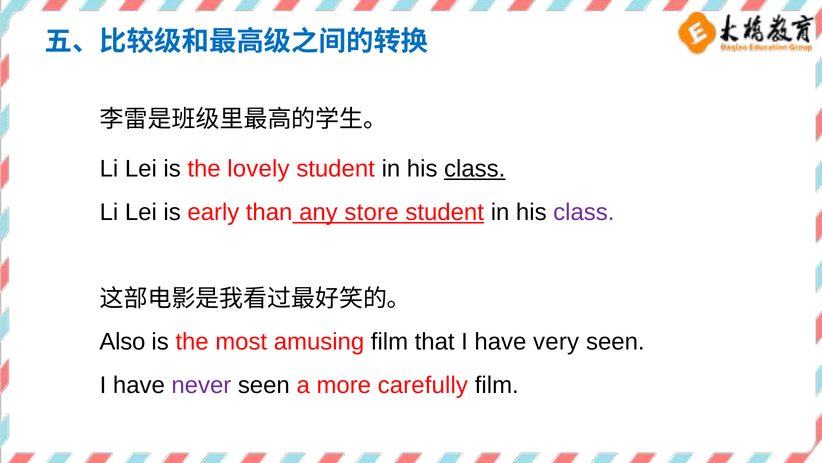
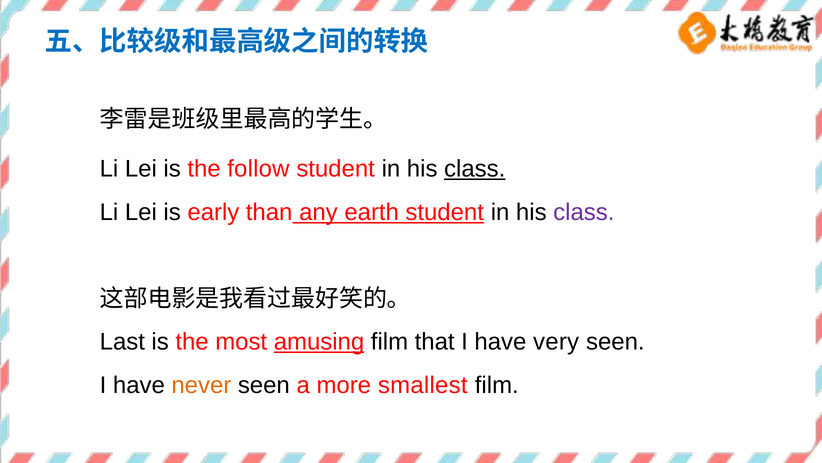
lovely: lovely -> follow
store: store -> earth
Also: Also -> Last
amusing underline: none -> present
never colour: purple -> orange
carefully: carefully -> smallest
